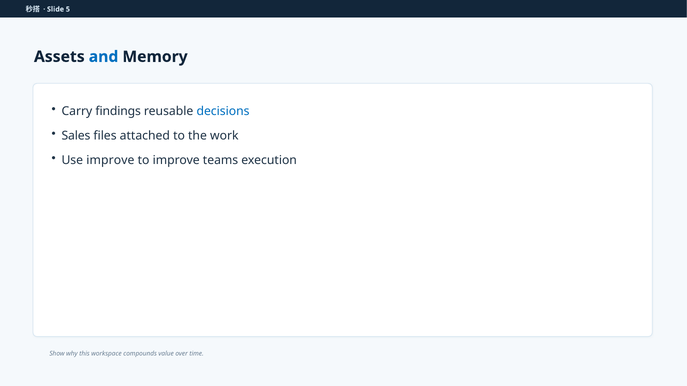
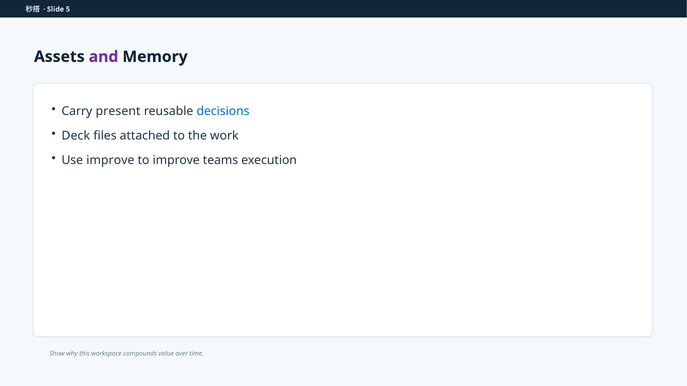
and colour: blue -> purple
findings: findings -> present
Sales: Sales -> Deck
